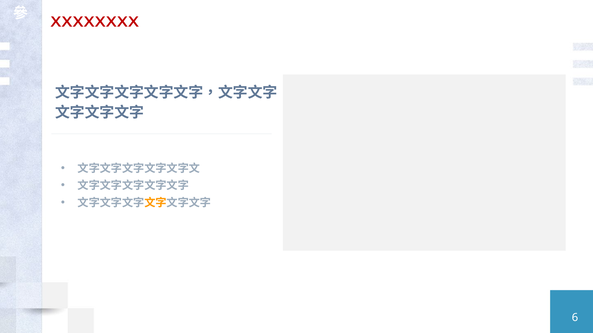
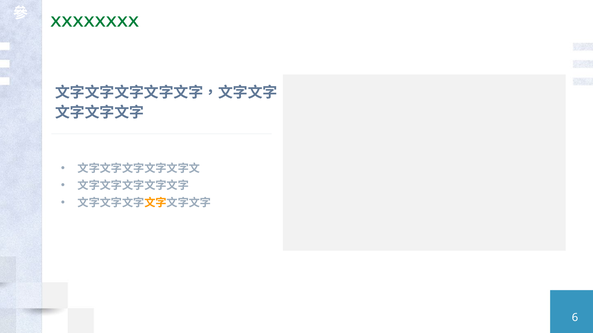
XXXXXXXX colour: red -> green
